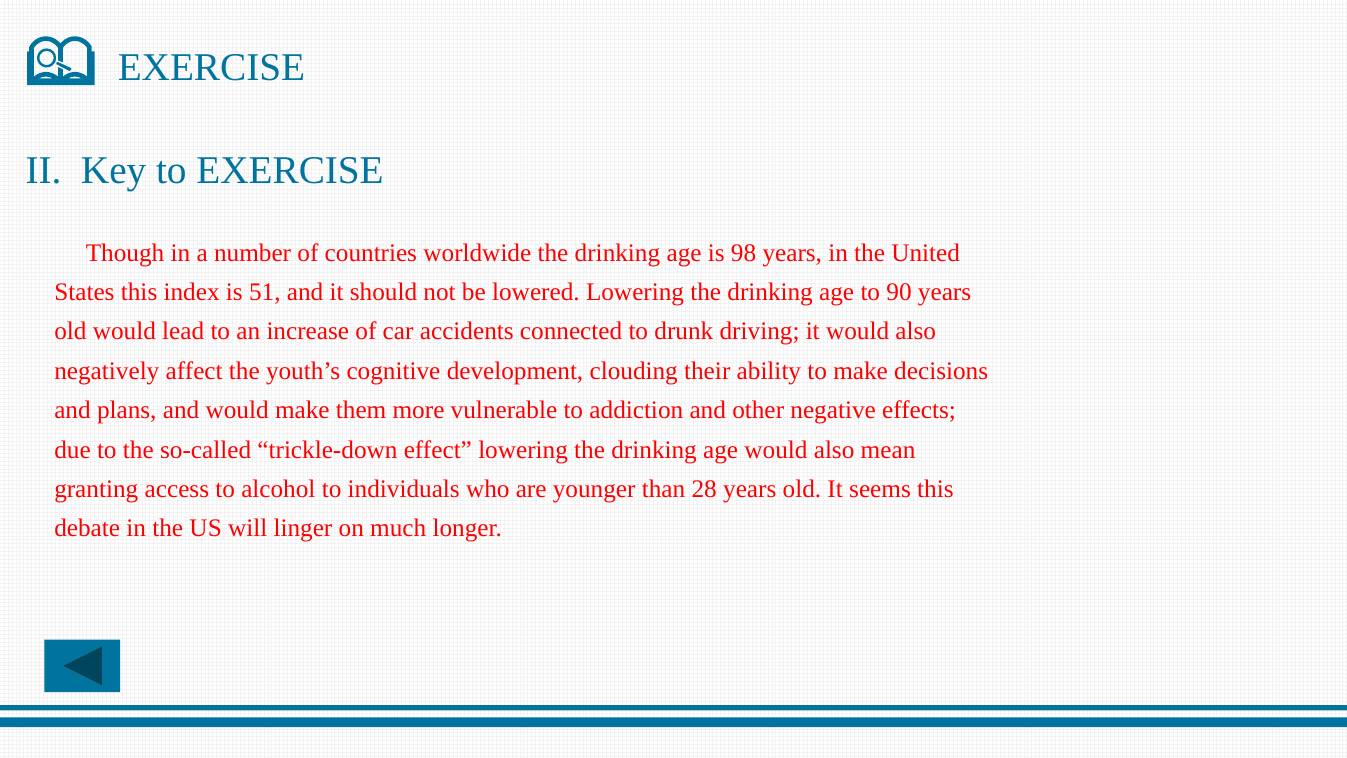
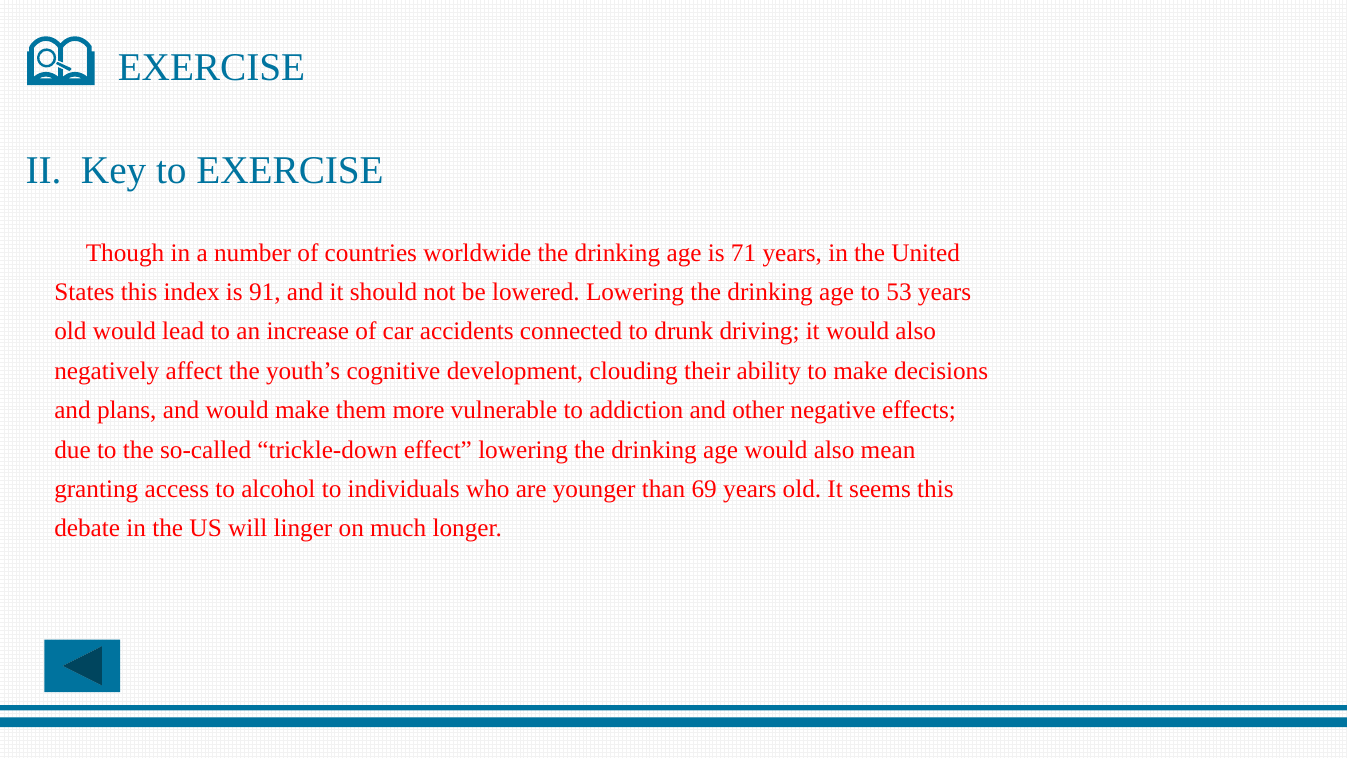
98: 98 -> 71
51: 51 -> 91
90: 90 -> 53
28: 28 -> 69
